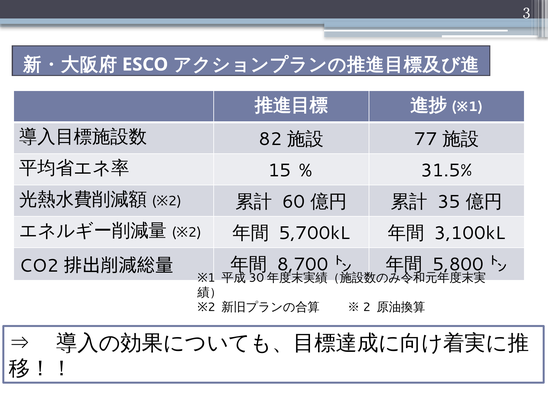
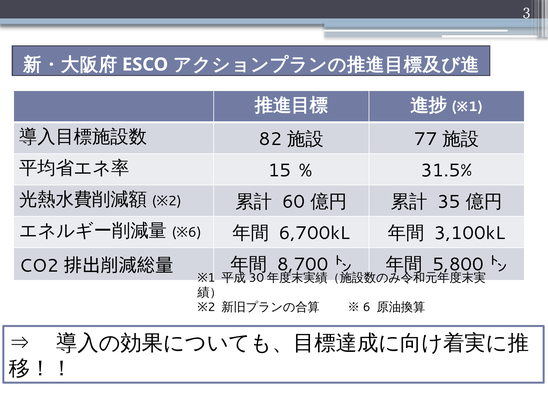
2 at (195, 232): 2 -> 6
5,700kL: 5,700kL -> 6,700kL
2 at (367, 307): 2 -> 6
